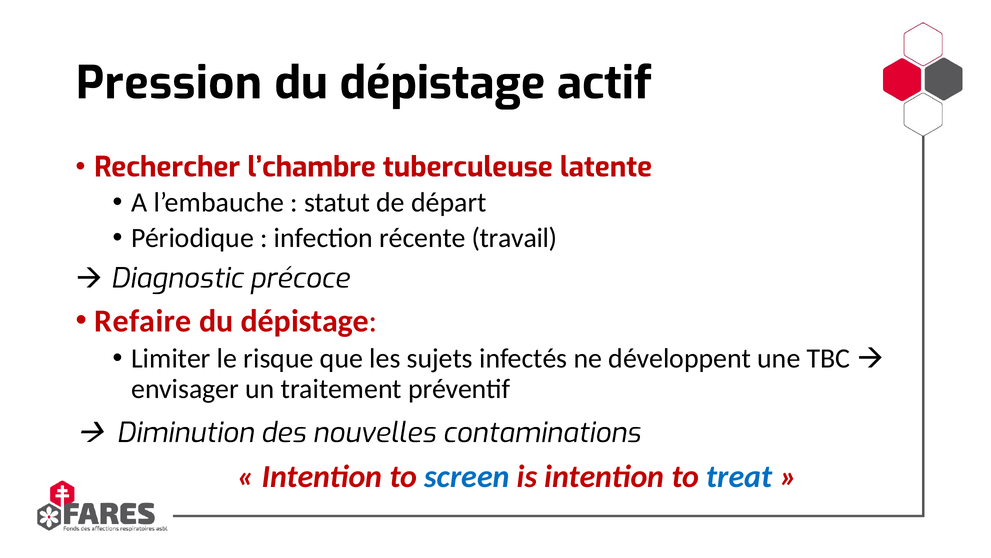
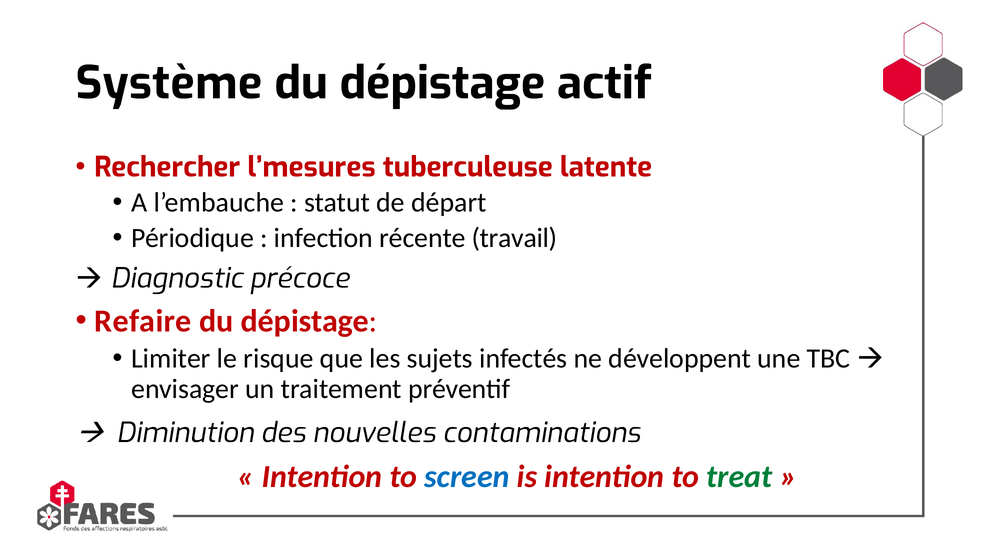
Pression: Pression -> Système
l’chambre: l’chambre -> l’mesures
treat colour: blue -> green
